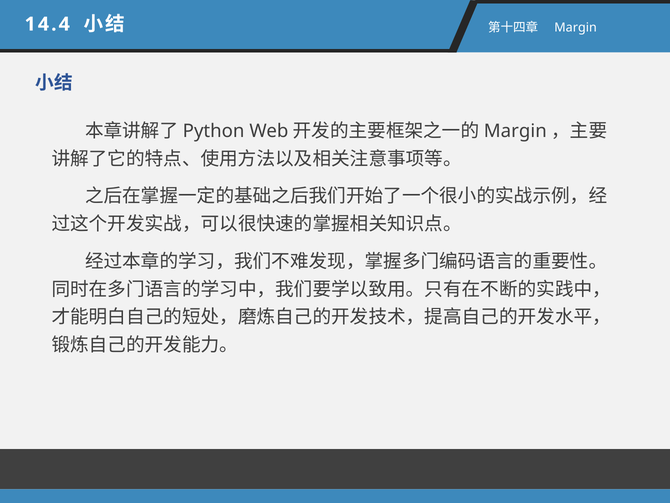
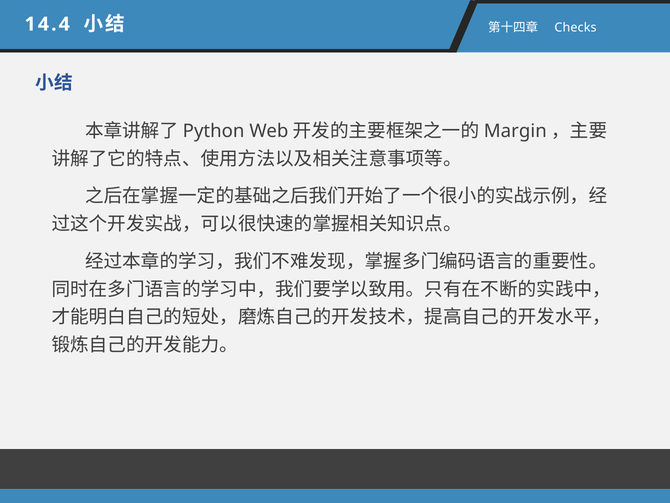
Margin at (576, 28): Margin -> Checks
